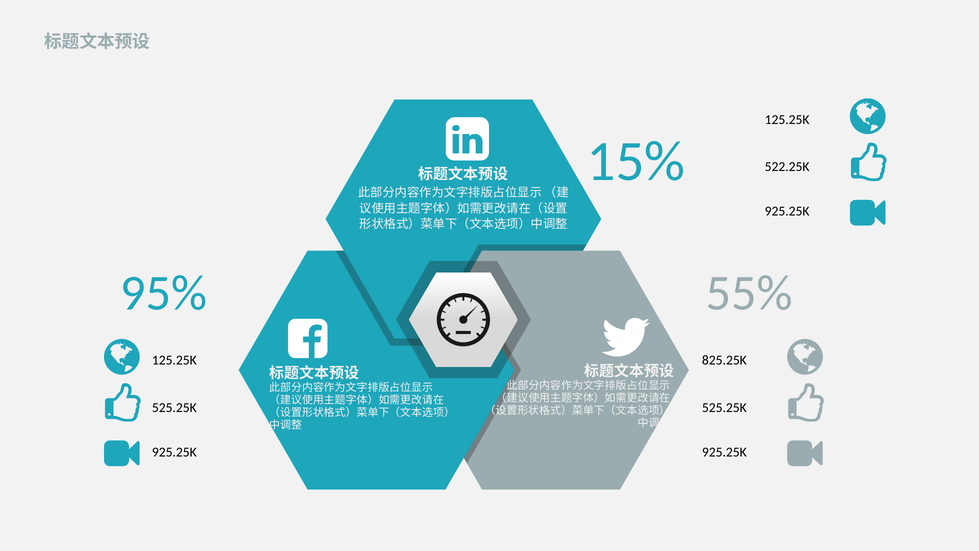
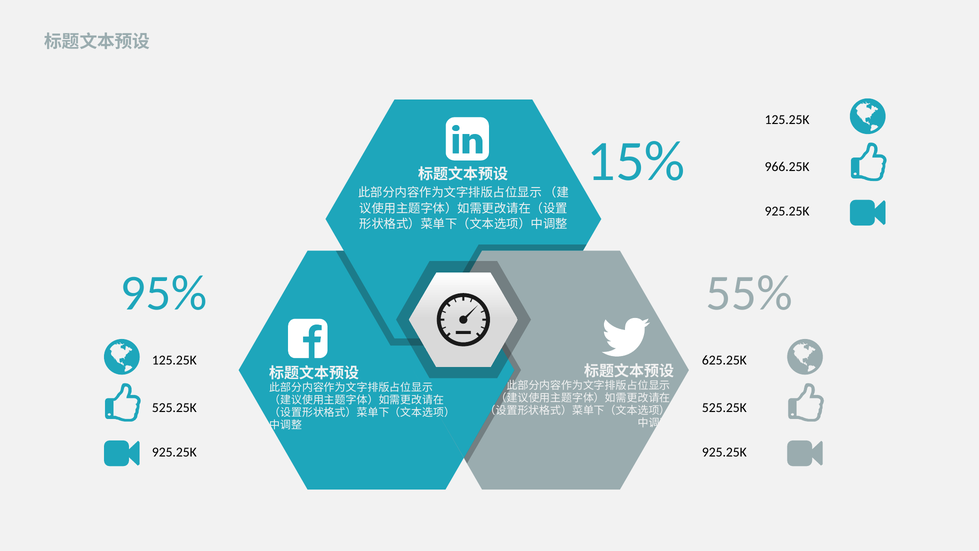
522.25K: 522.25K -> 966.25K
825.25K: 825.25K -> 625.25K
